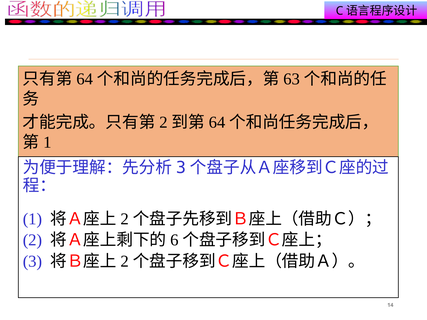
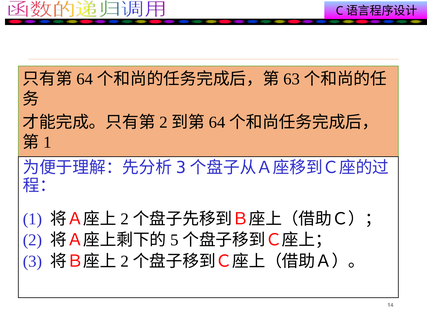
6: 6 -> 5
